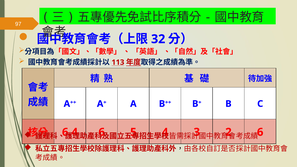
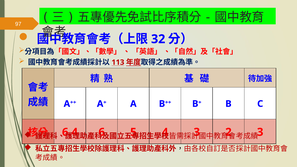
6 at (260, 132): 6 -> 3
